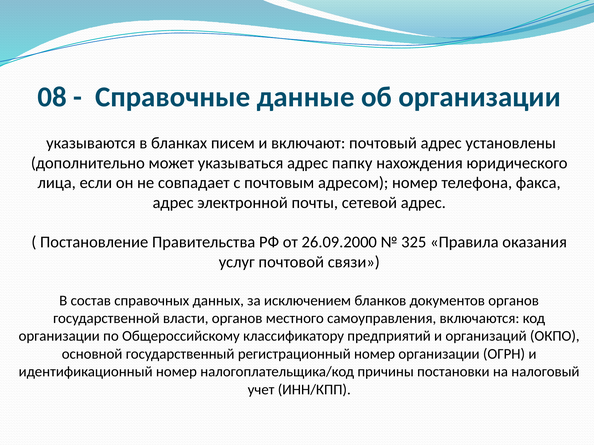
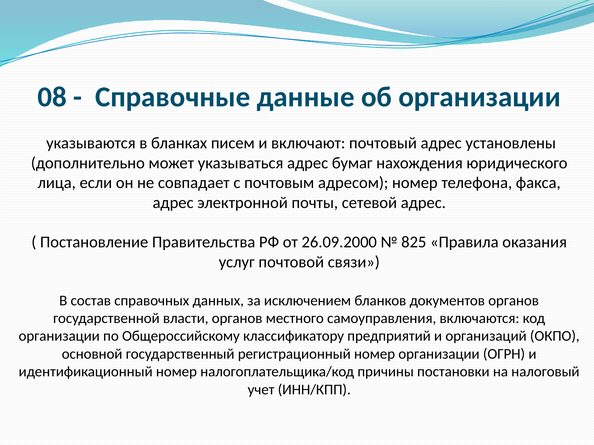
папку: папку -> бумаг
325: 325 -> 825
